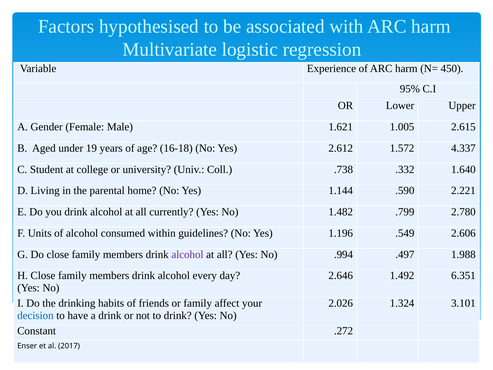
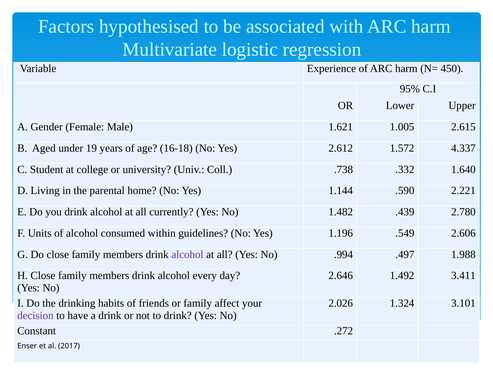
.799: .799 -> .439
6.351: 6.351 -> 3.411
decision colour: blue -> purple
